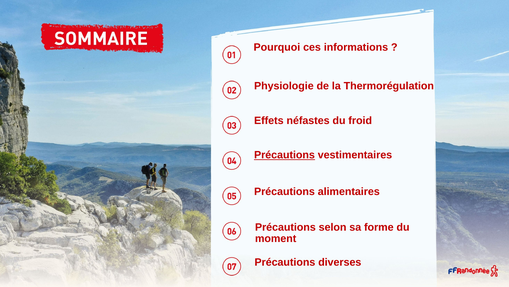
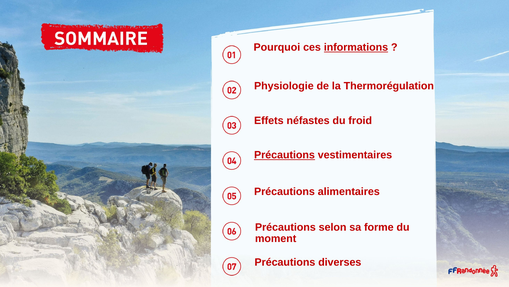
informations underline: none -> present
